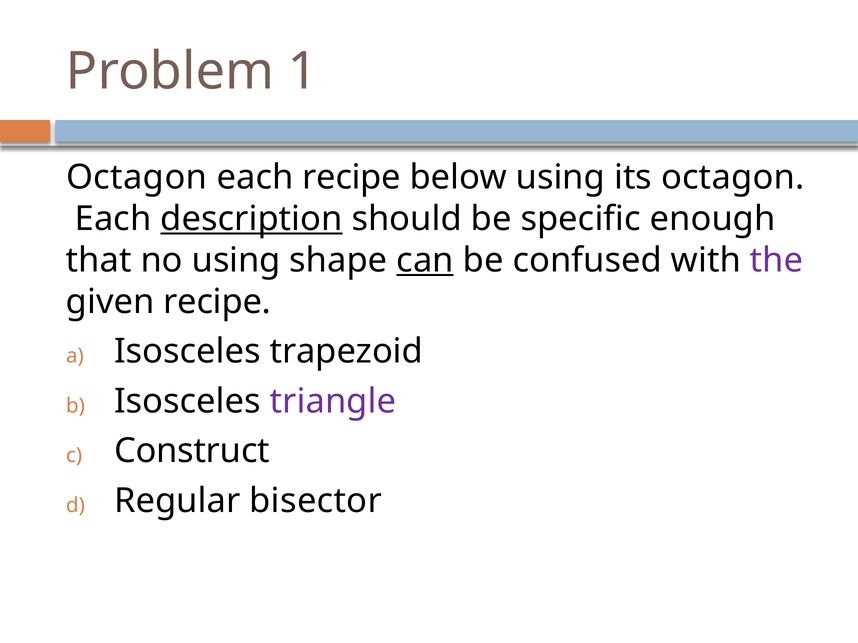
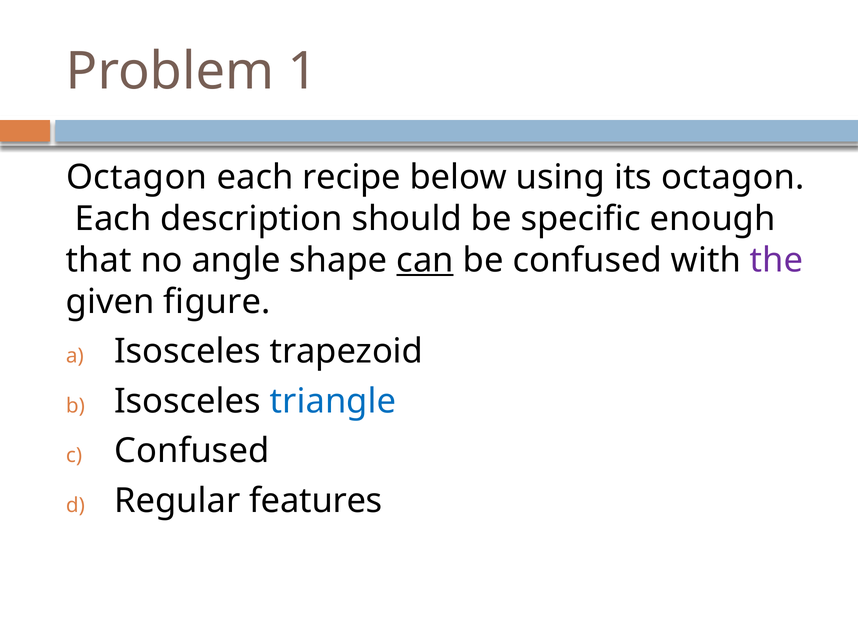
description underline: present -> none
no using: using -> angle
given recipe: recipe -> figure
triangle colour: purple -> blue
Construct at (192, 451): Construct -> Confused
bisector: bisector -> features
